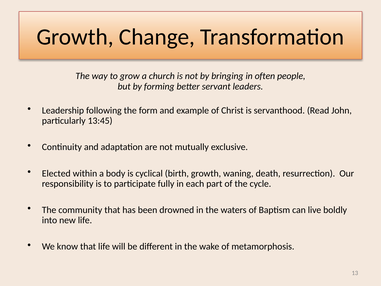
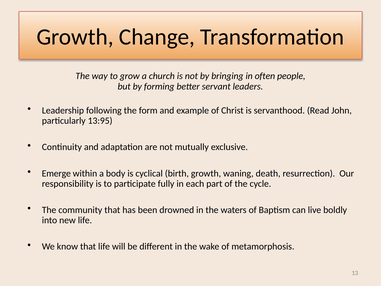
13:45: 13:45 -> 13:95
Elected: Elected -> Emerge
